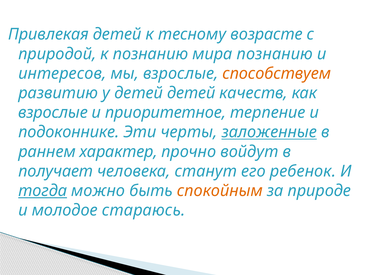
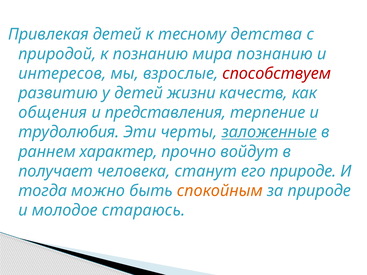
возрасте: возрасте -> детства
способствуем colour: orange -> red
детей детей: детей -> жизни
взрослые at (53, 113): взрослые -> общения
приоритетное: приоритетное -> представления
подоконнике: подоконнике -> трудолюбия
его ребенок: ребенок -> природе
тогда underline: present -> none
